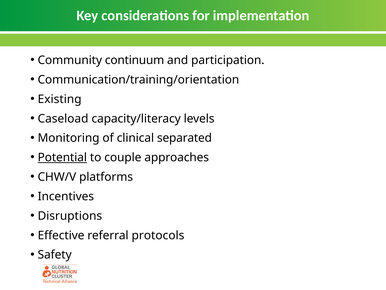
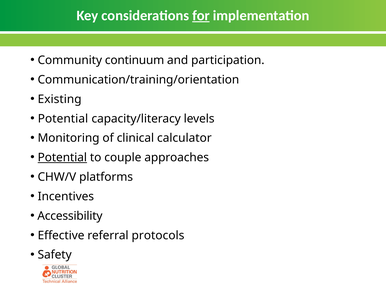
for underline: none -> present
Caseload at (63, 118): Caseload -> Potential
separated: separated -> calculator
Disruptions: Disruptions -> Accessibility
